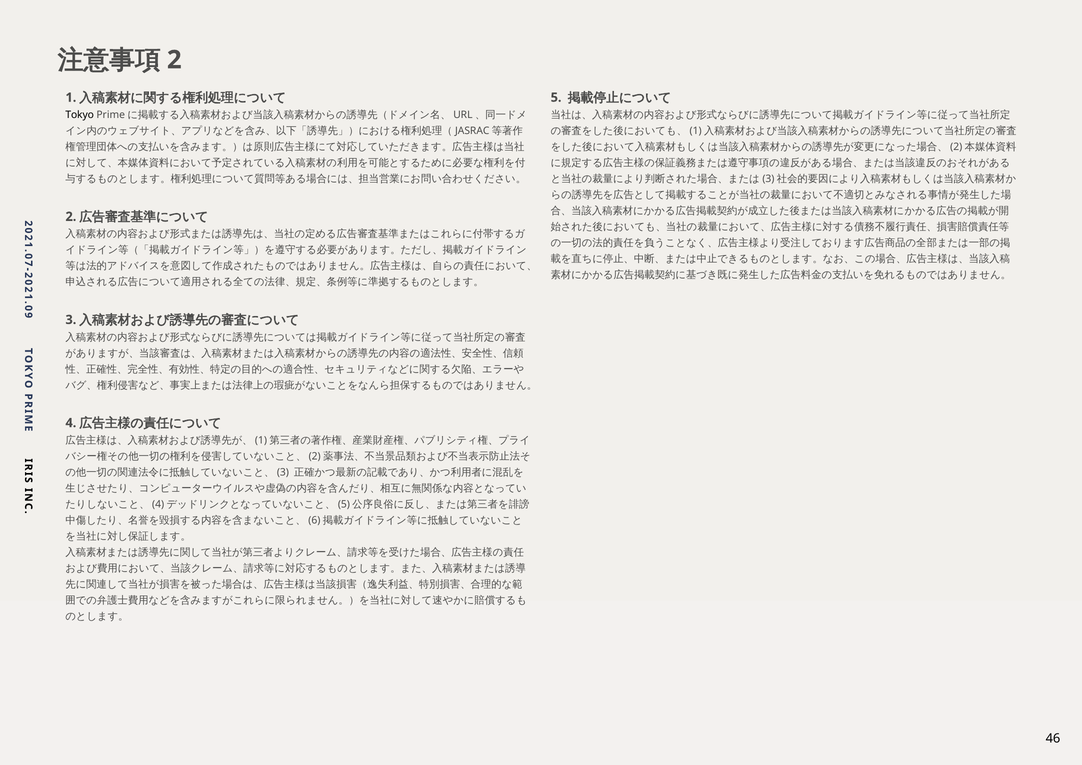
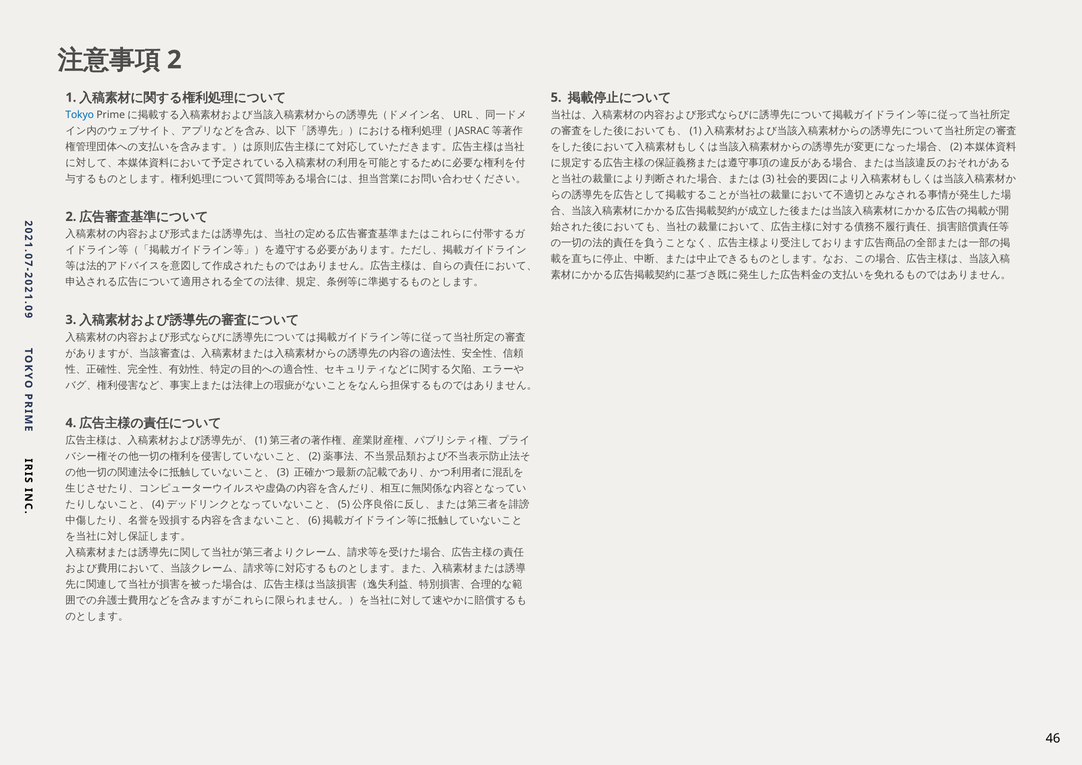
Tokyo colour: black -> blue
